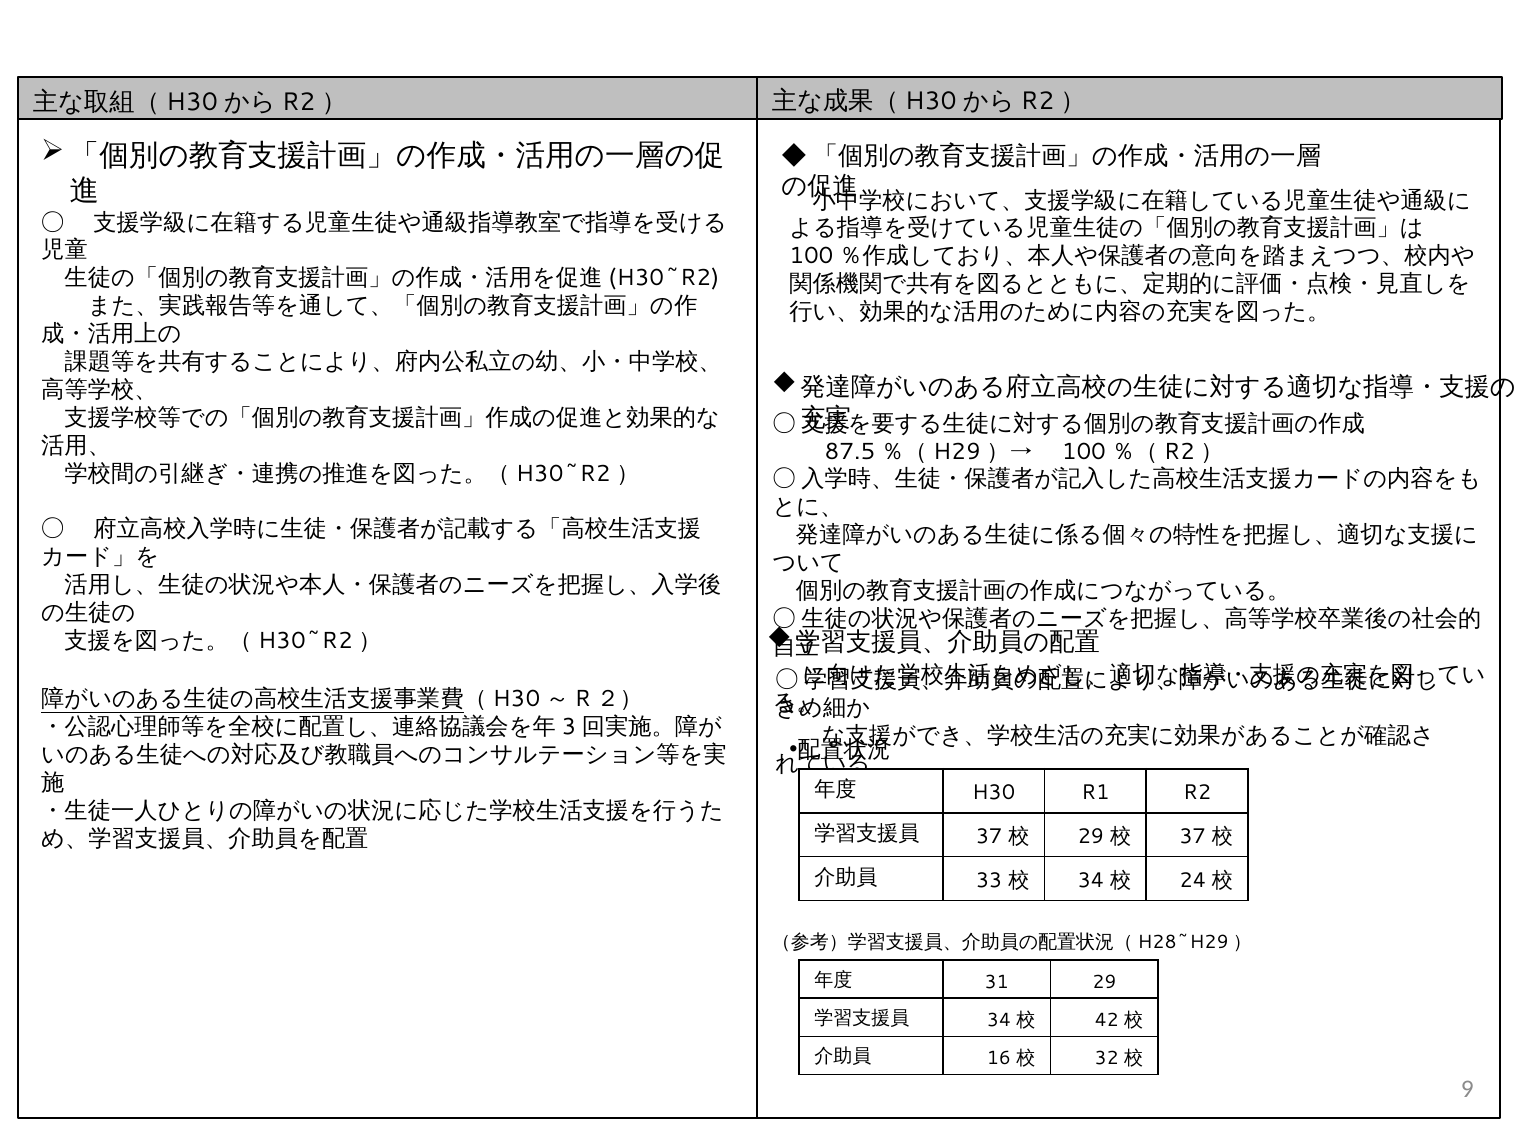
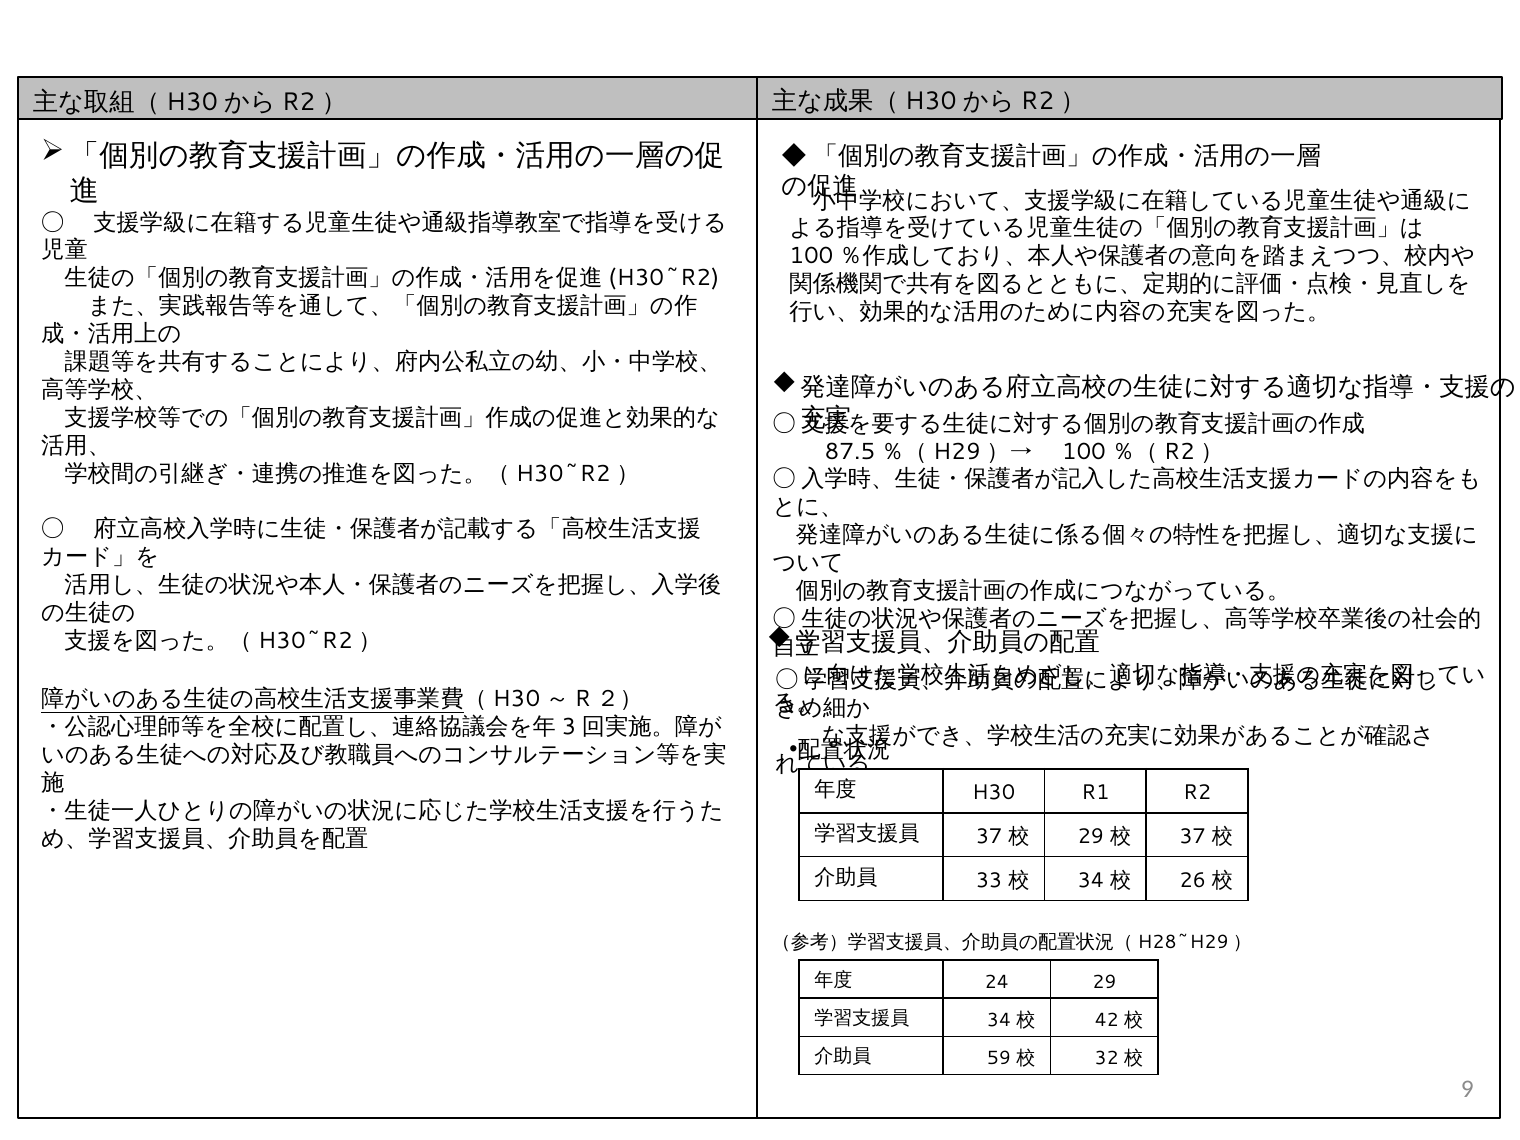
24: 24 -> 26
31: 31 -> 24
16: 16 -> 59
